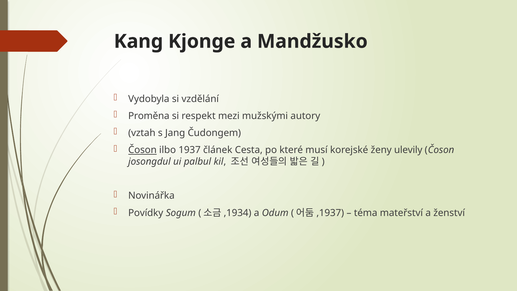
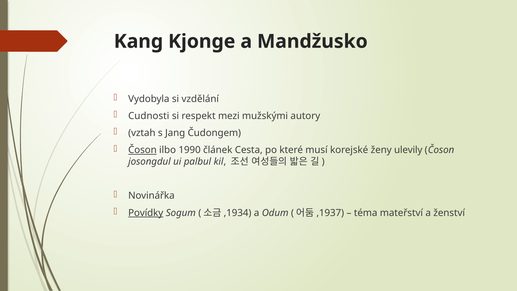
Proměna: Proměna -> Cudnosti
1937: 1937 -> 1990
Povídky underline: none -> present
